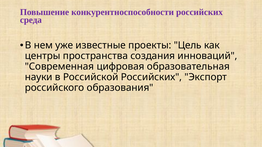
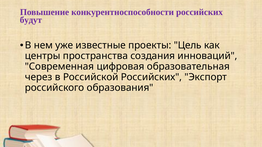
среда: среда -> будут
науки: науки -> через
